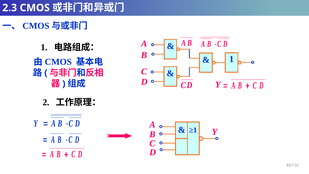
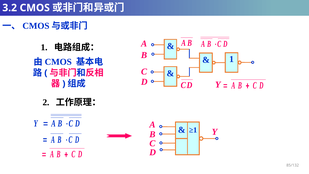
2.3: 2.3 -> 3.2
